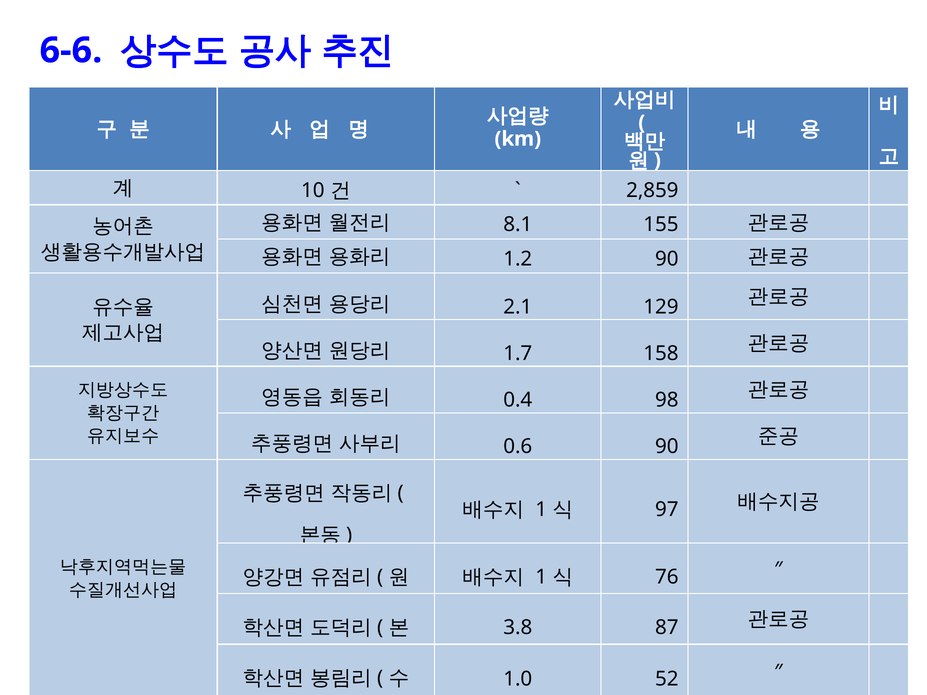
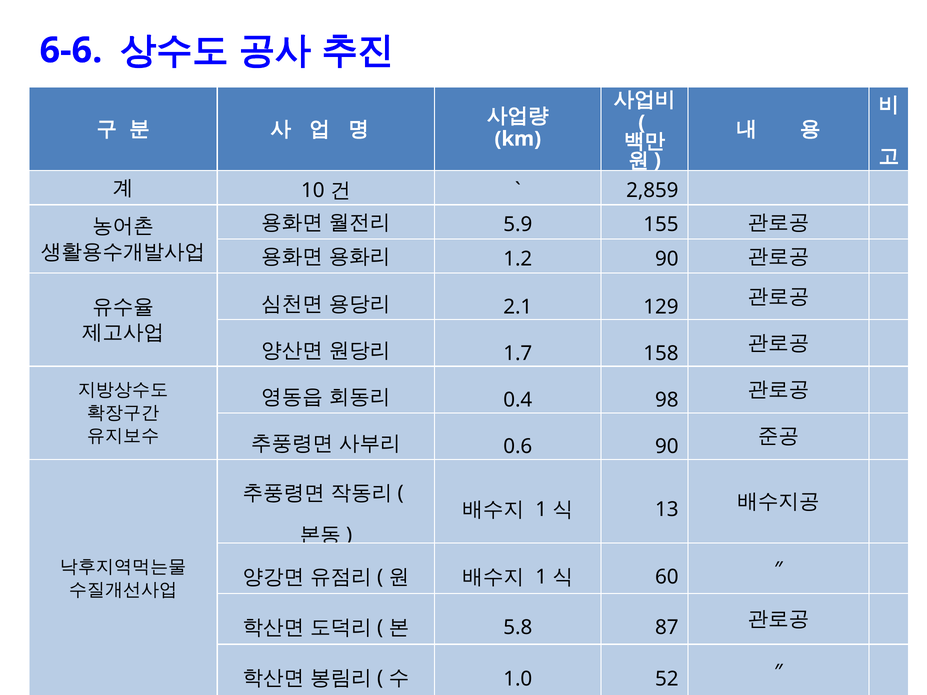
8.1: 8.1 -> 5.9
97: 97 -> 13
76: 76 -> 60
3.8: 3.8 -> 5.8
